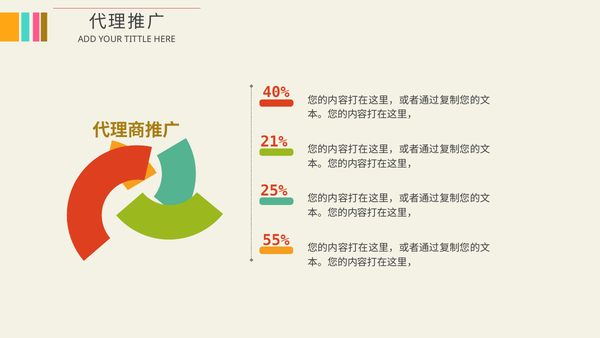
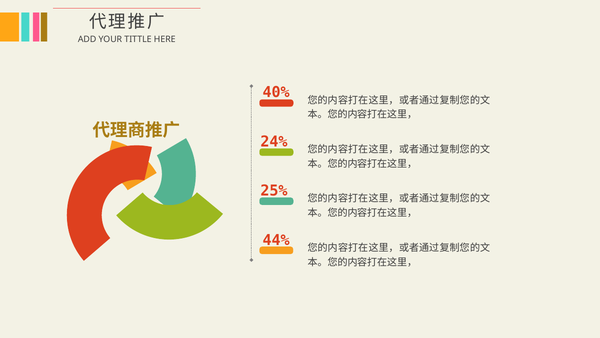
21%: 21% -> 24%
55%: 55% -> 44%
